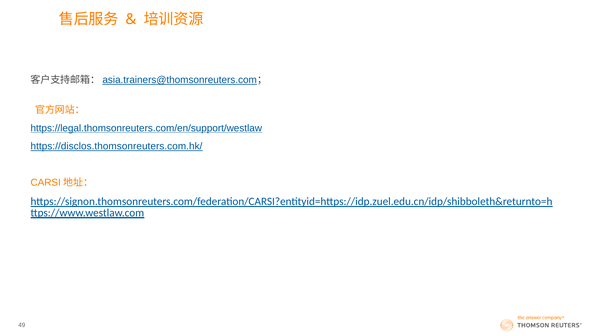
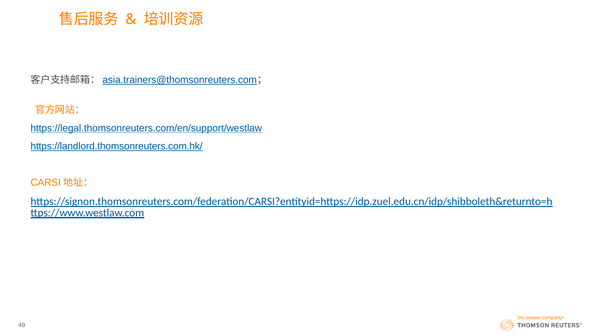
https://disclos.thomsonreuters.com.hk/: https://disclos.thomsonreuters.com.hk/ -> https://landlord.thomsonreuters.com.hk/
